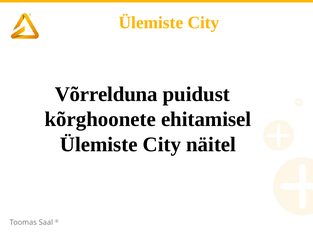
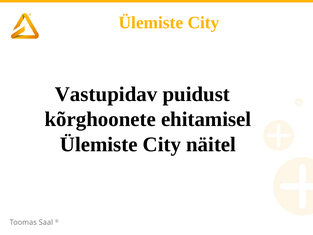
Võrrelduna: Võrrelduna -> Vastupidav
